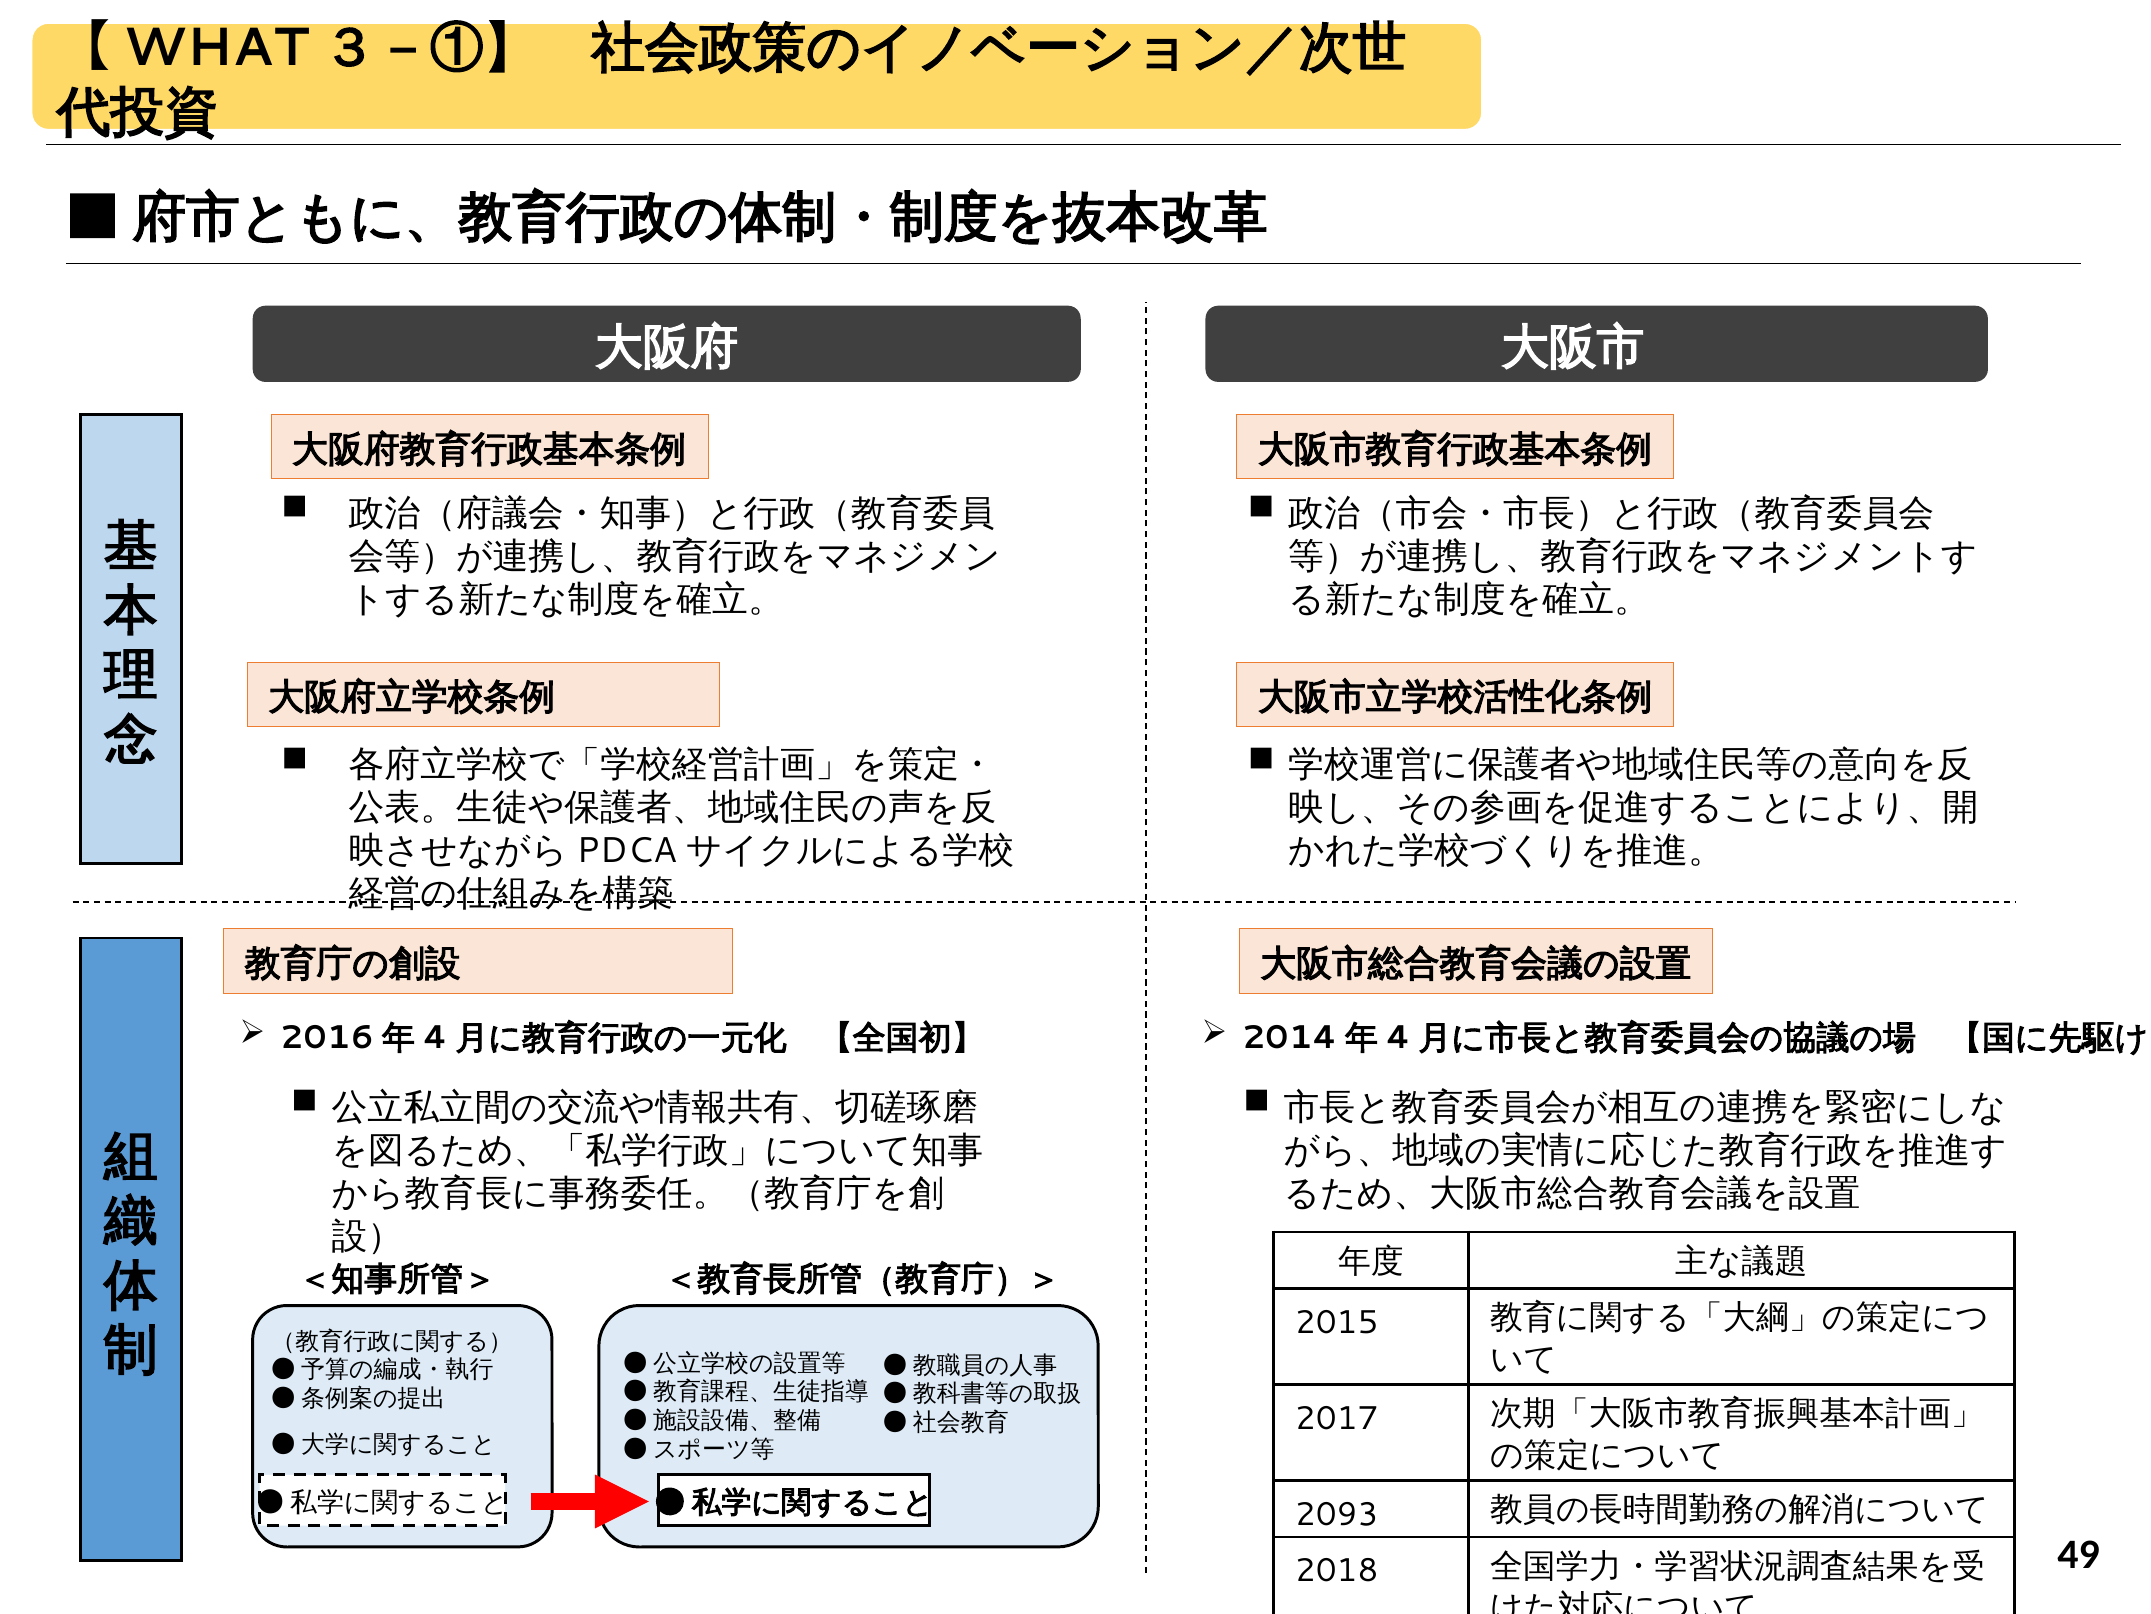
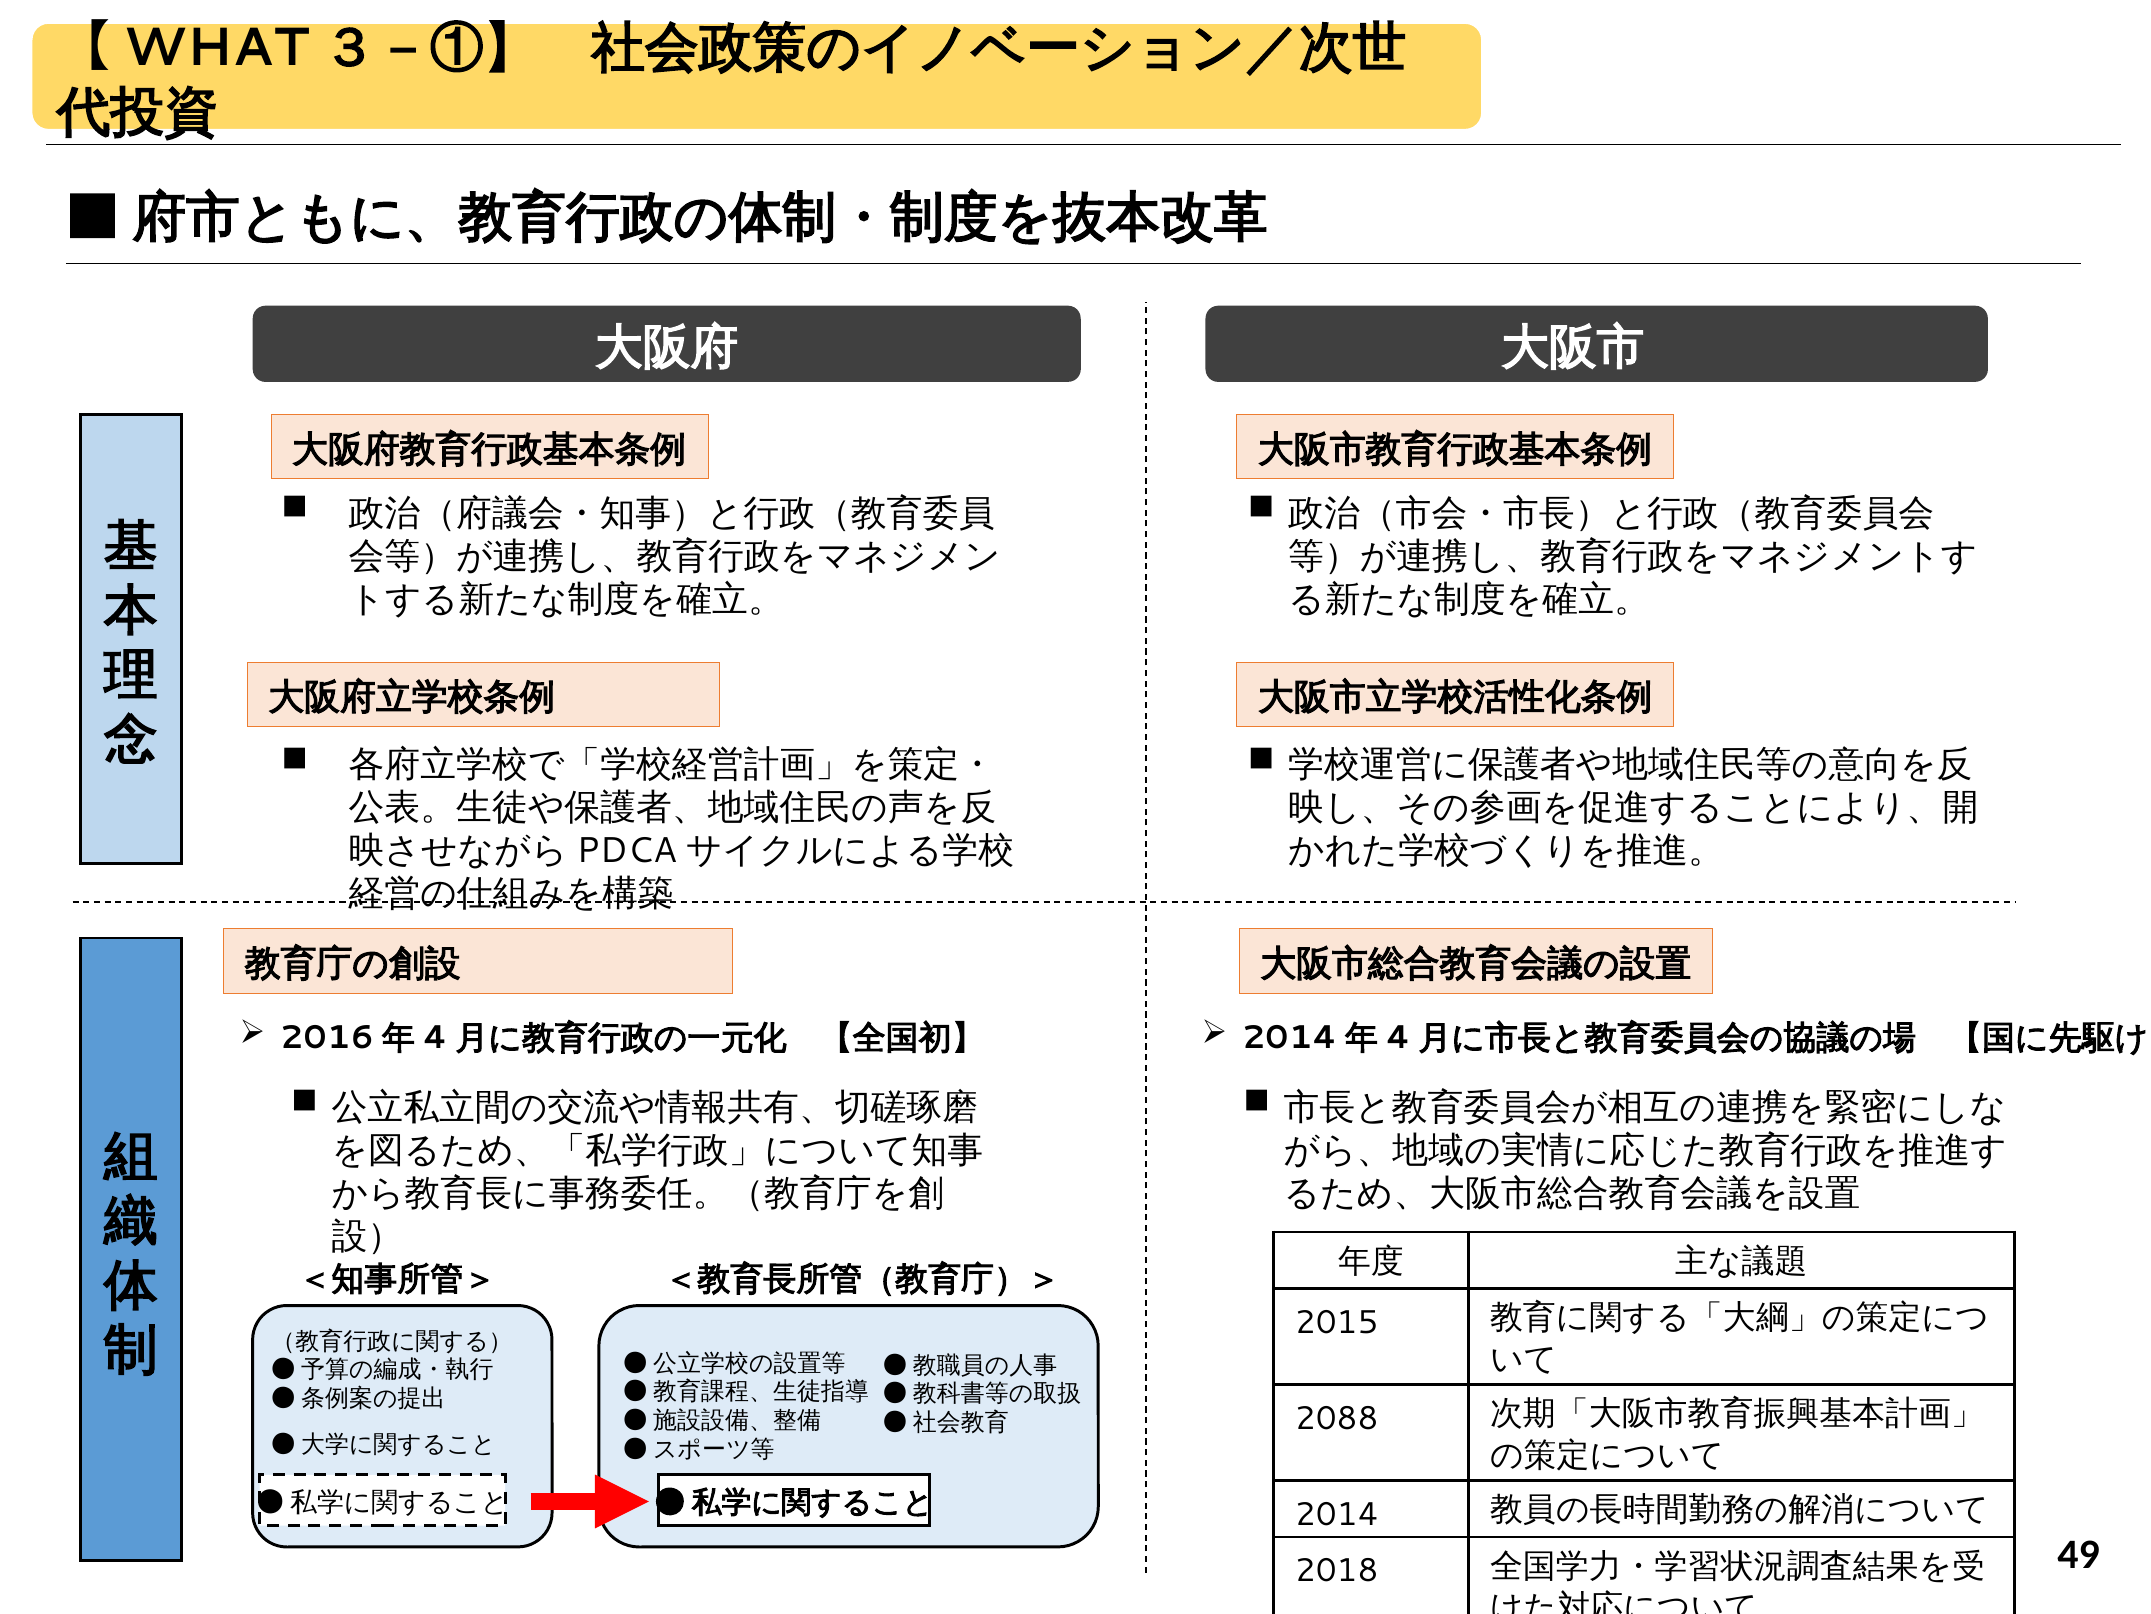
2017: 2017 -> 2088
2093: 2093 -> 2014
